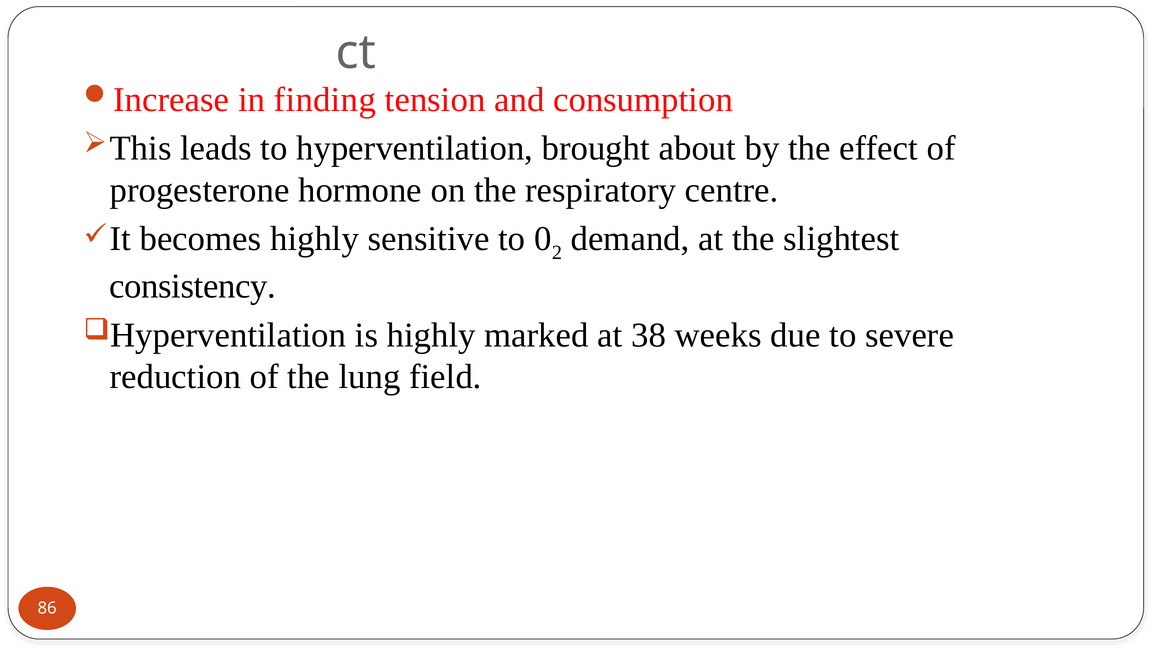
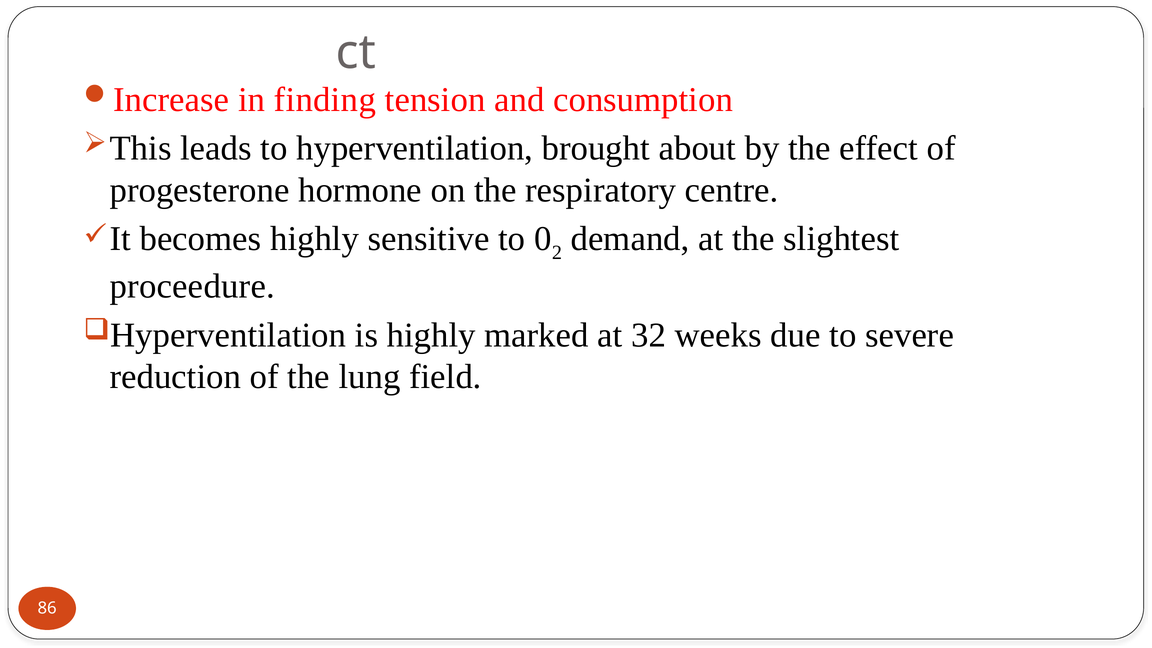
consistency: consistency -> proceedure
38: 38 -> 32
